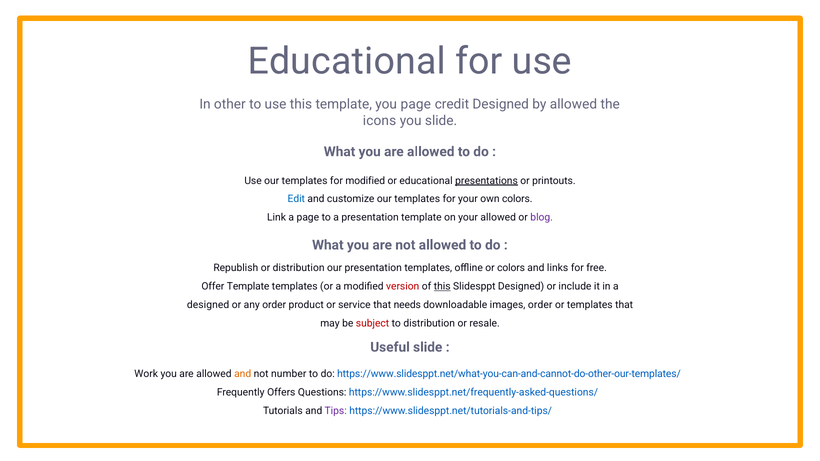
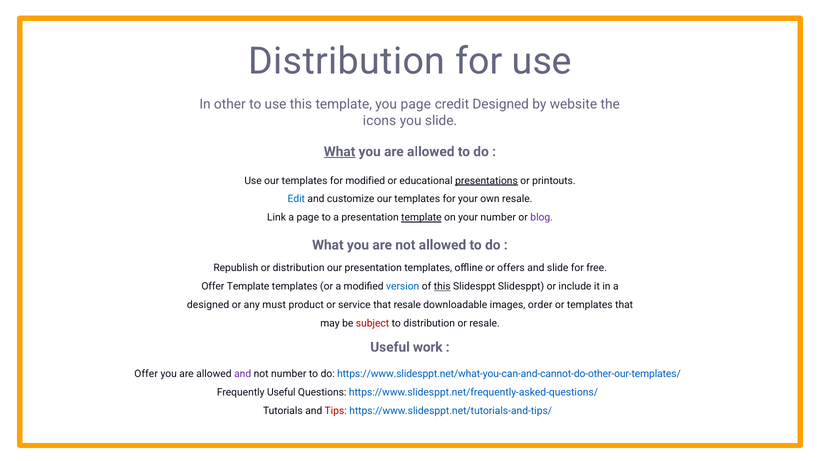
Educational at (347, 62): Educational -> Distribution
by allowed: allowed -> website
What at (340, 152) underline: none -> present
own colors: colors -> resale
template at (421, 218) underline: none -> present
your allowed: allowed -> number
or colors: colors -> offers
and links: links -> slide
version colour: red -> blue
Slidesppt Designed: Designed -> Slidesppt
any order: order -> must
that needs: needs -> resale
Useful slide: slide -> work
Work at (146, 374): Work -> Offer
and at (243, 374) colour: orange -> purple
Frequently Offers: Offers -> Useful
Tips colour: purple -> red
